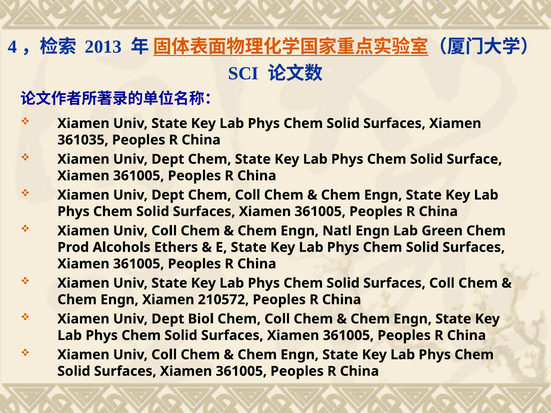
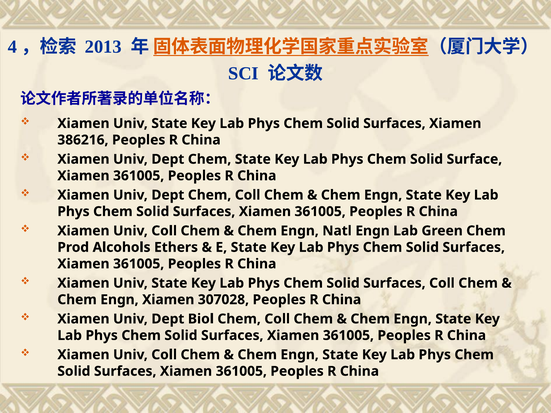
361035: 361035 -> 386216
210572: 210572 -> 307028
